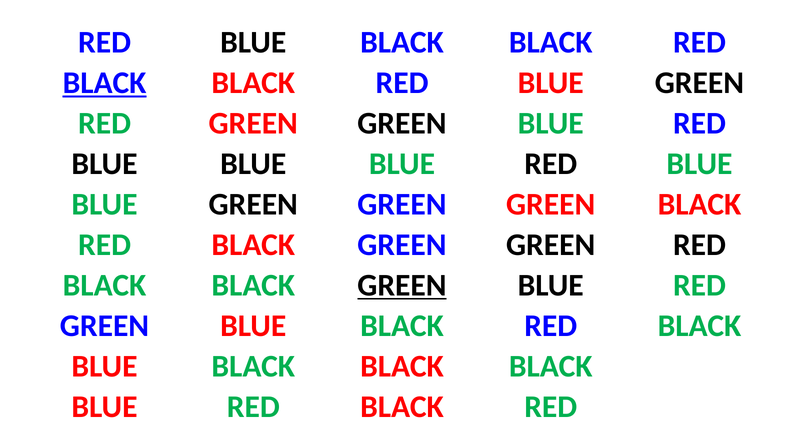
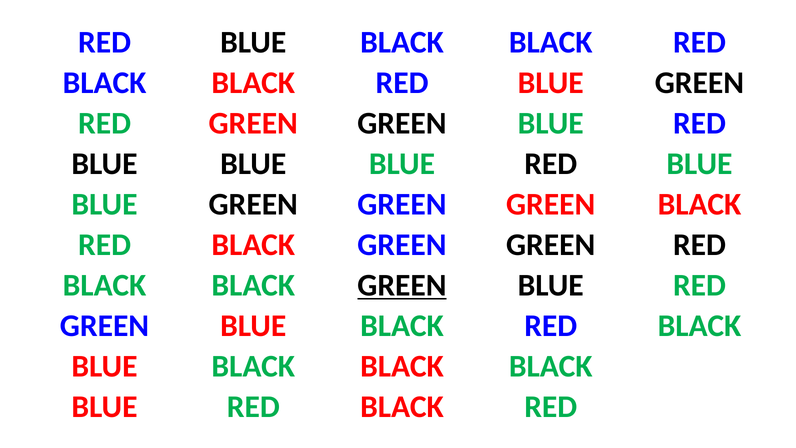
BLACK at (105, 83) underline: present -> none
